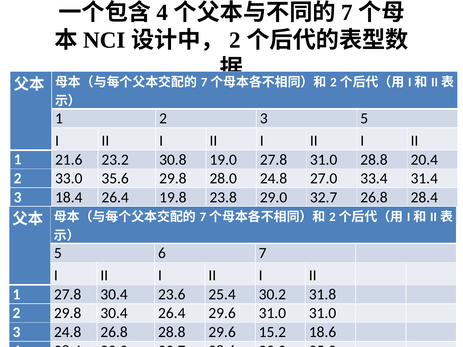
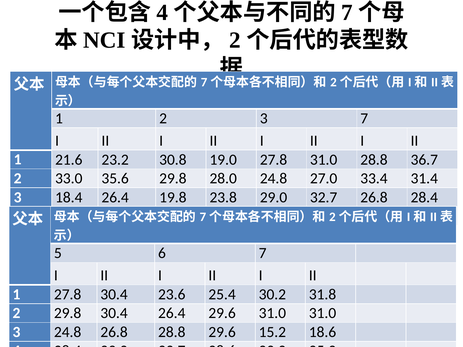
3 5: 5 -> 7
20.4: 20.4 -> 36.7
